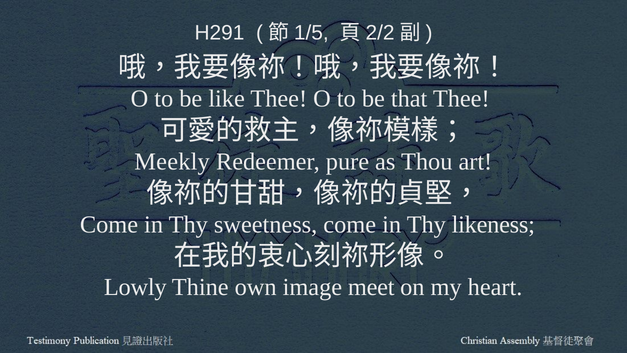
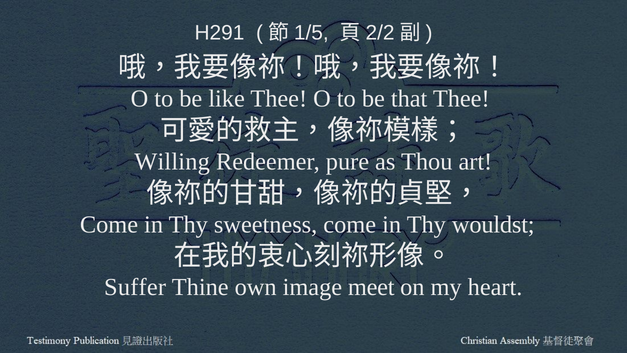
Meekly: Meekly -> Willing
likeness: likeness -> wouldst
Lowly: Lowly -> Suffer
